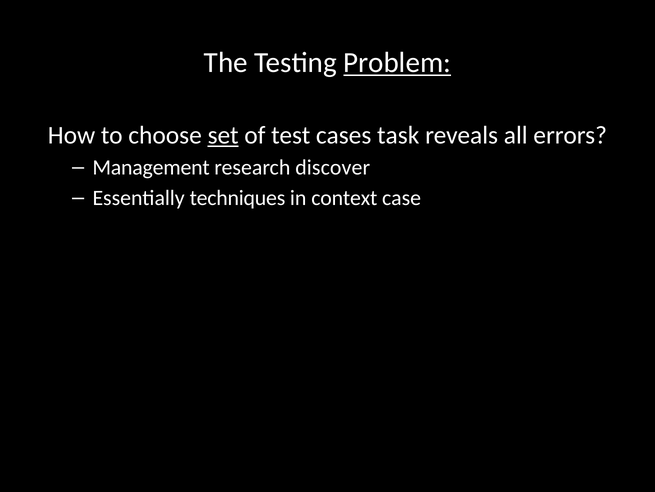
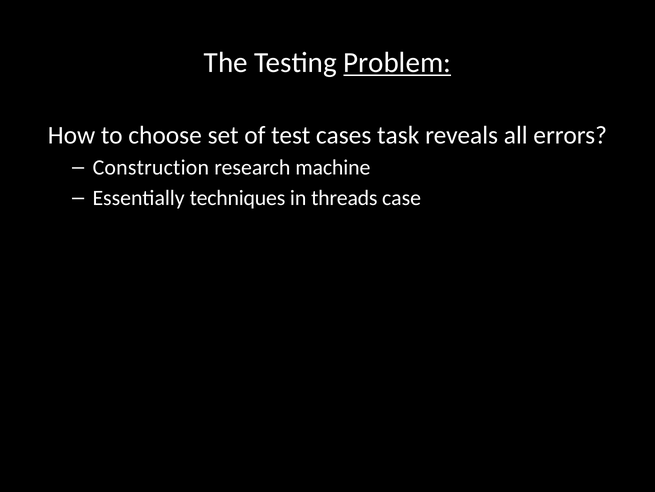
set underline: present -> none
Management: Management -> Construction
discover: discover -> machine
context: context -> threads
